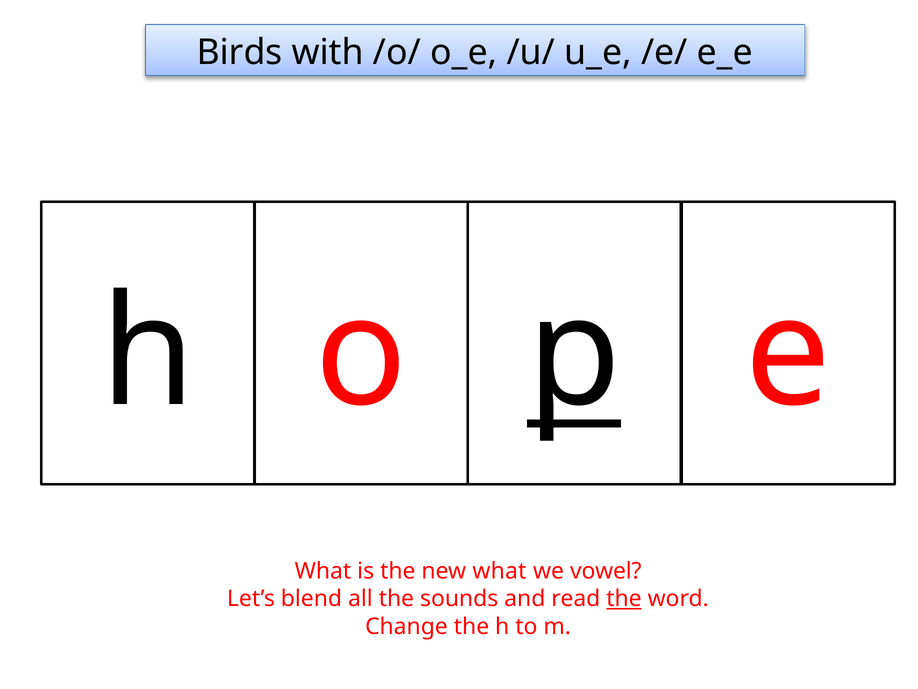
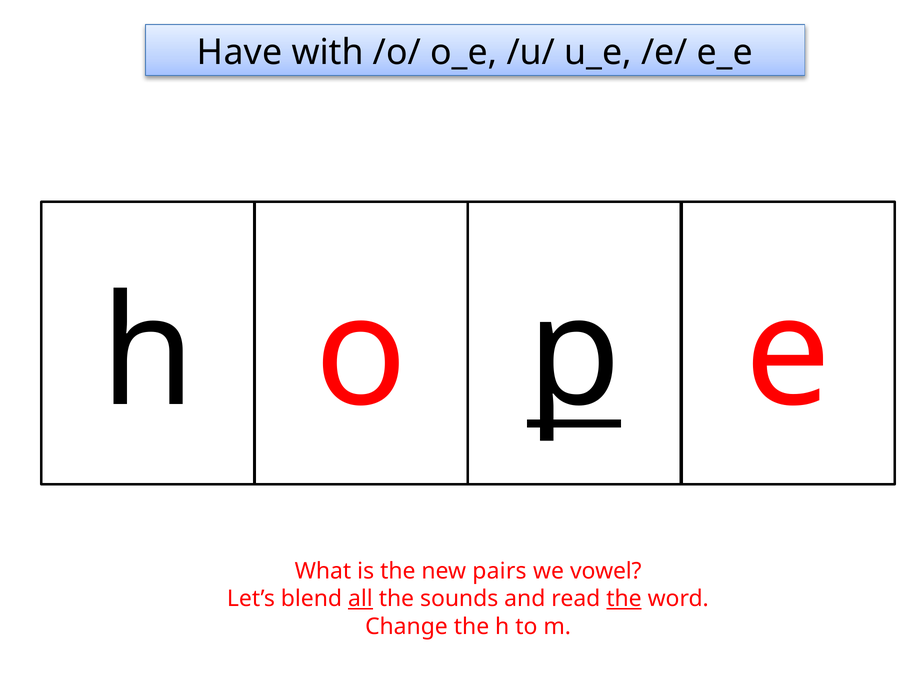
Birds: Birds -> Have
new what: what -> pairs
all underline: none -> present
